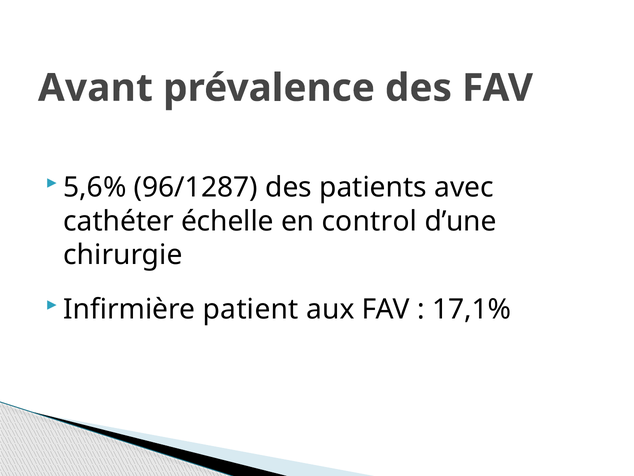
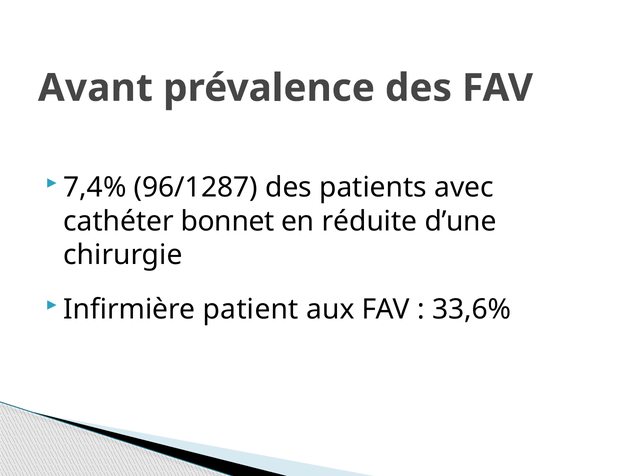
5,6%: 5,6% -> 7,4%
échelle: échelle -> bonnet
control: control -> réduite
17,1%: 17,1% -> 33,6%
